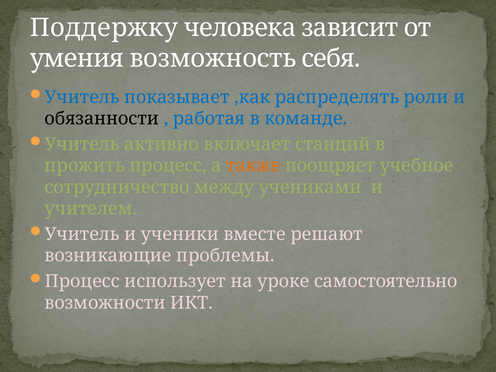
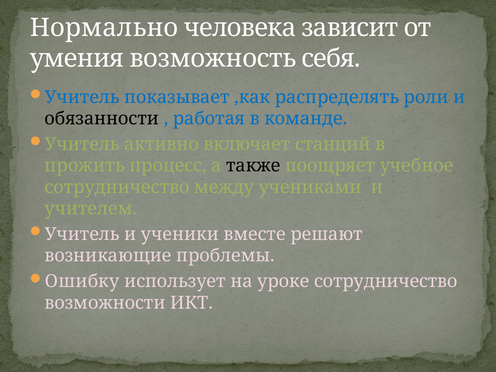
Поддержку: Поддержку -> Нормально
также colour: orange -> black
Процесс at (82, 281): Процесс -> Ошибку
уроке самостоятельно: самостоятельно -> сотрудничество
